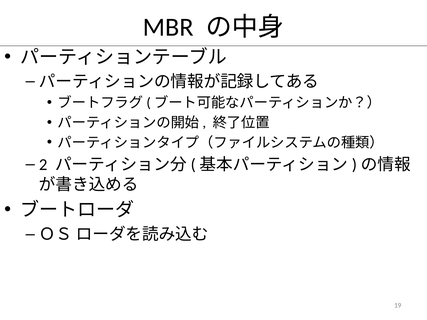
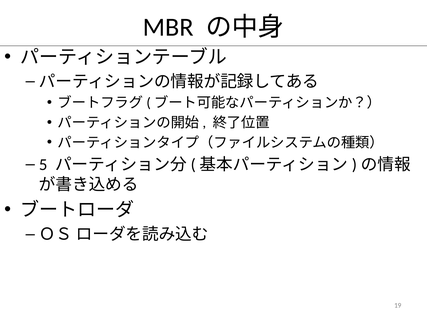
2: 2 -> 5
